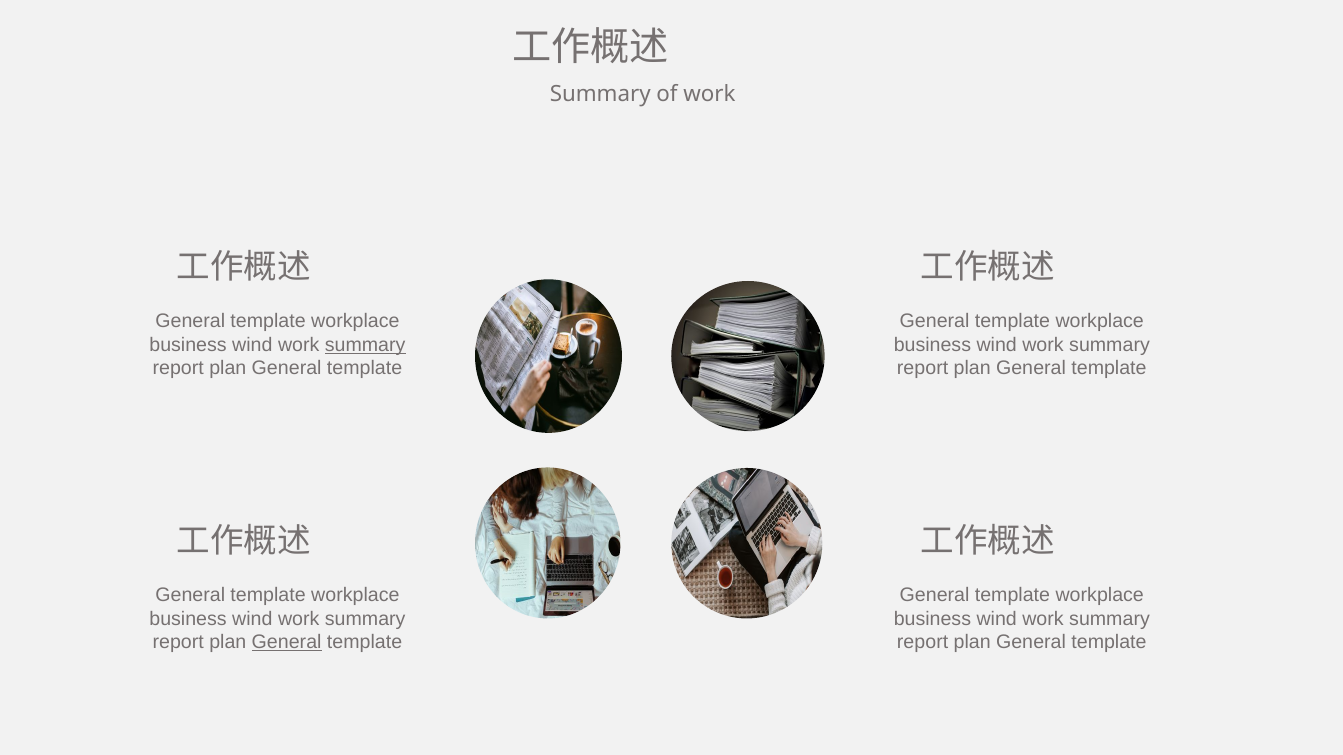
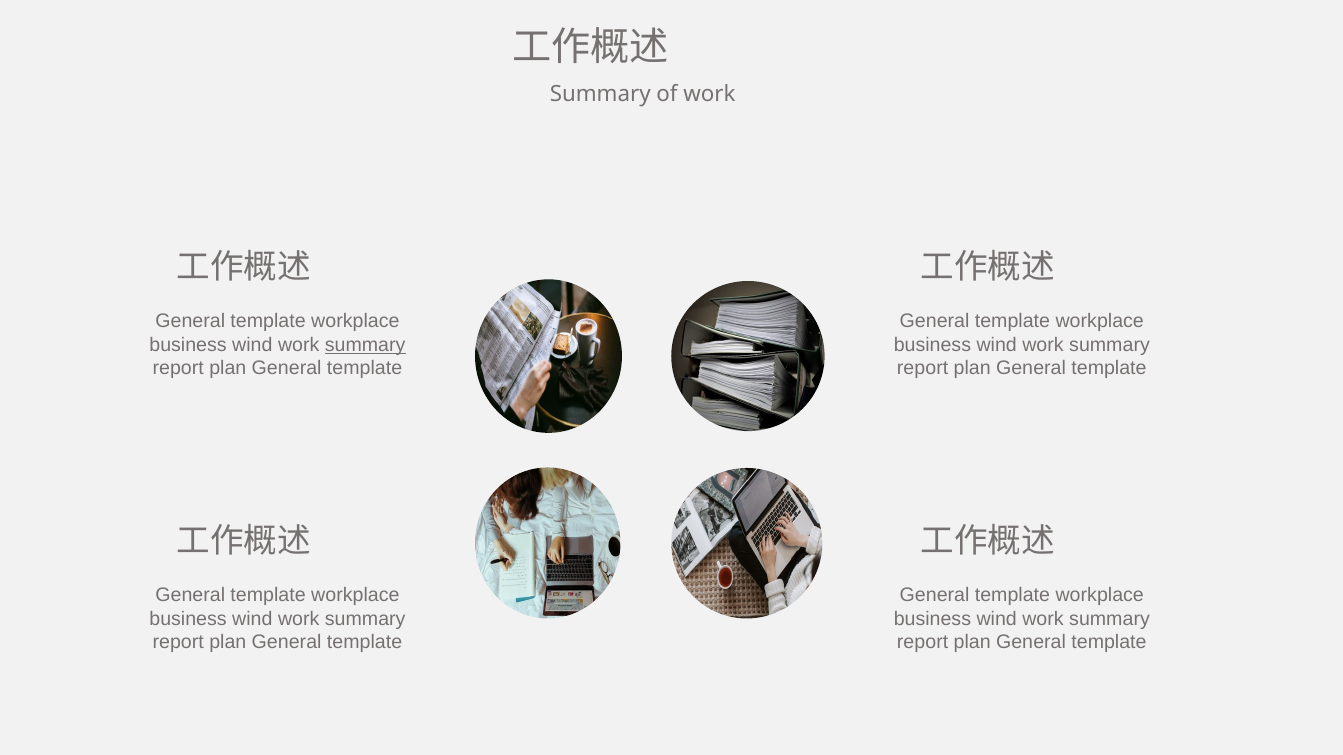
General at (287, 642) underline: present -> none
